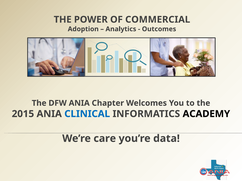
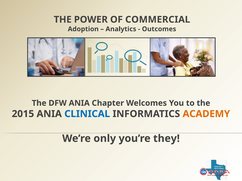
ACADEMY colour: black -> orange
care: care -> only
data: data -> they
